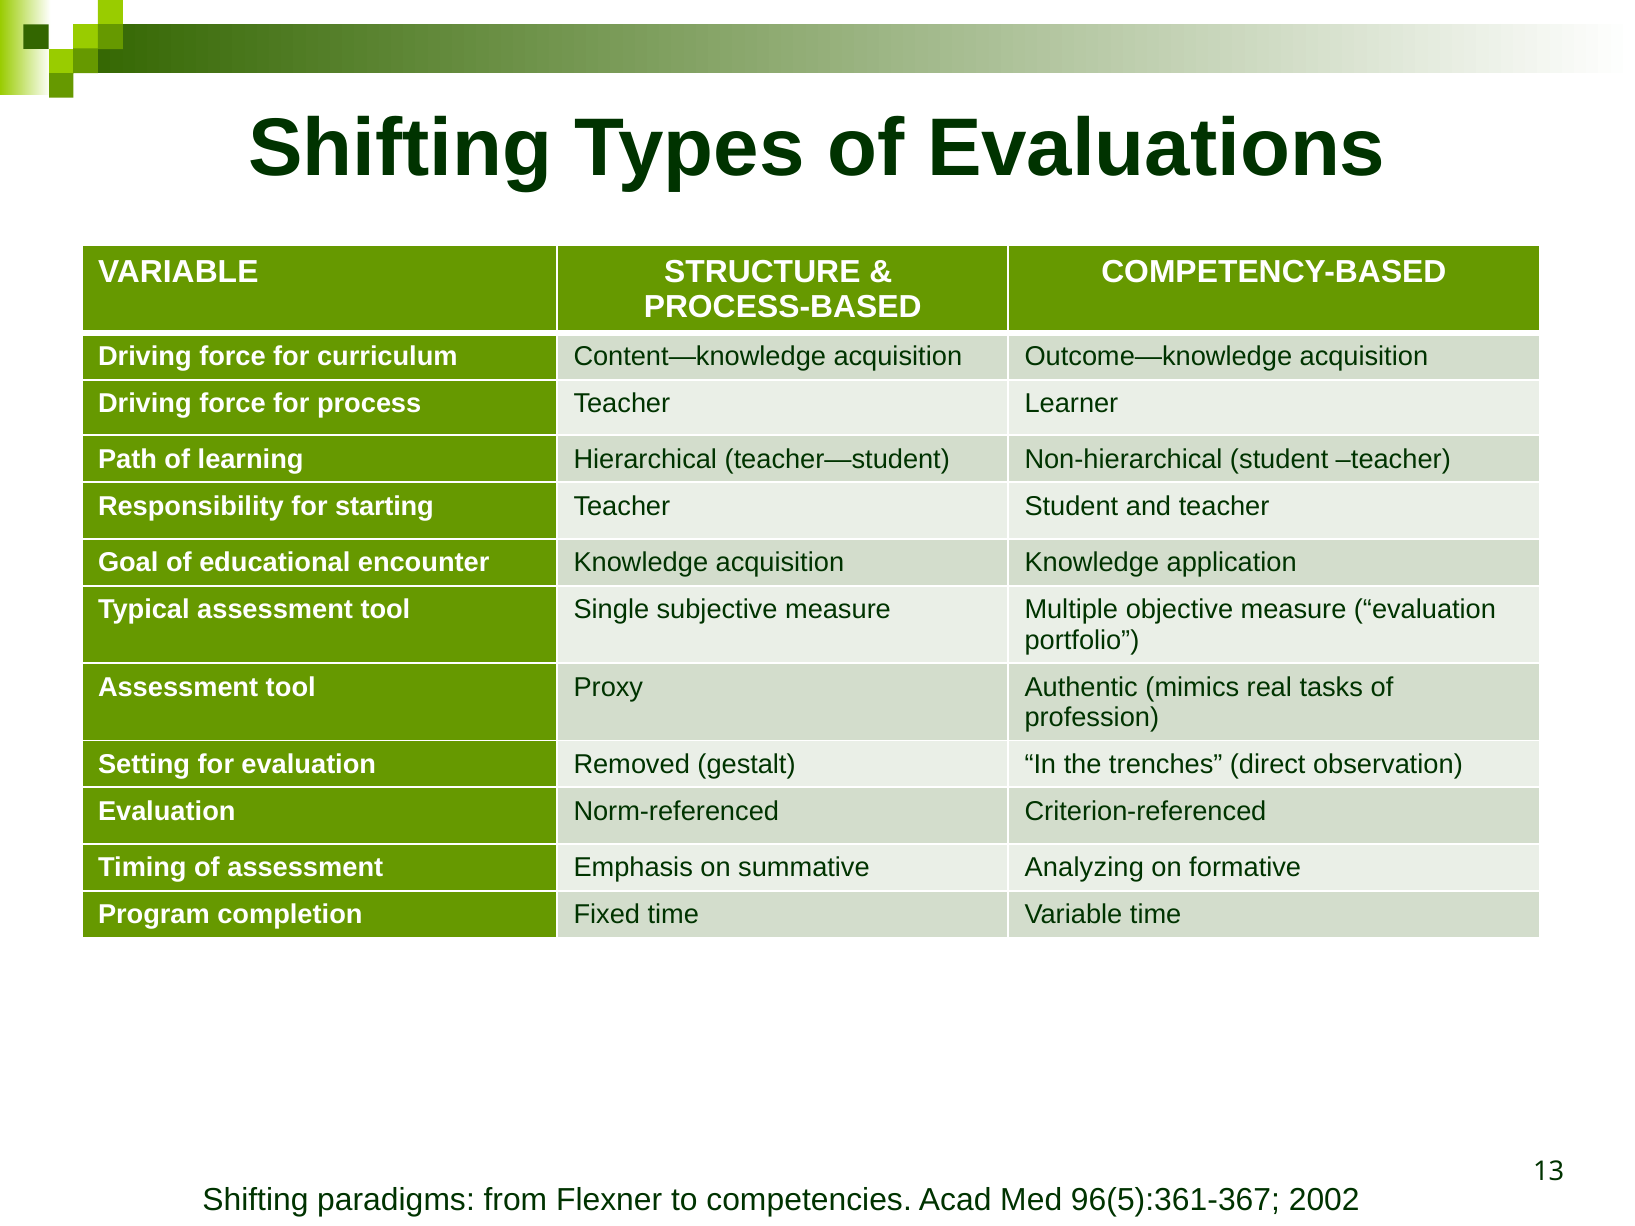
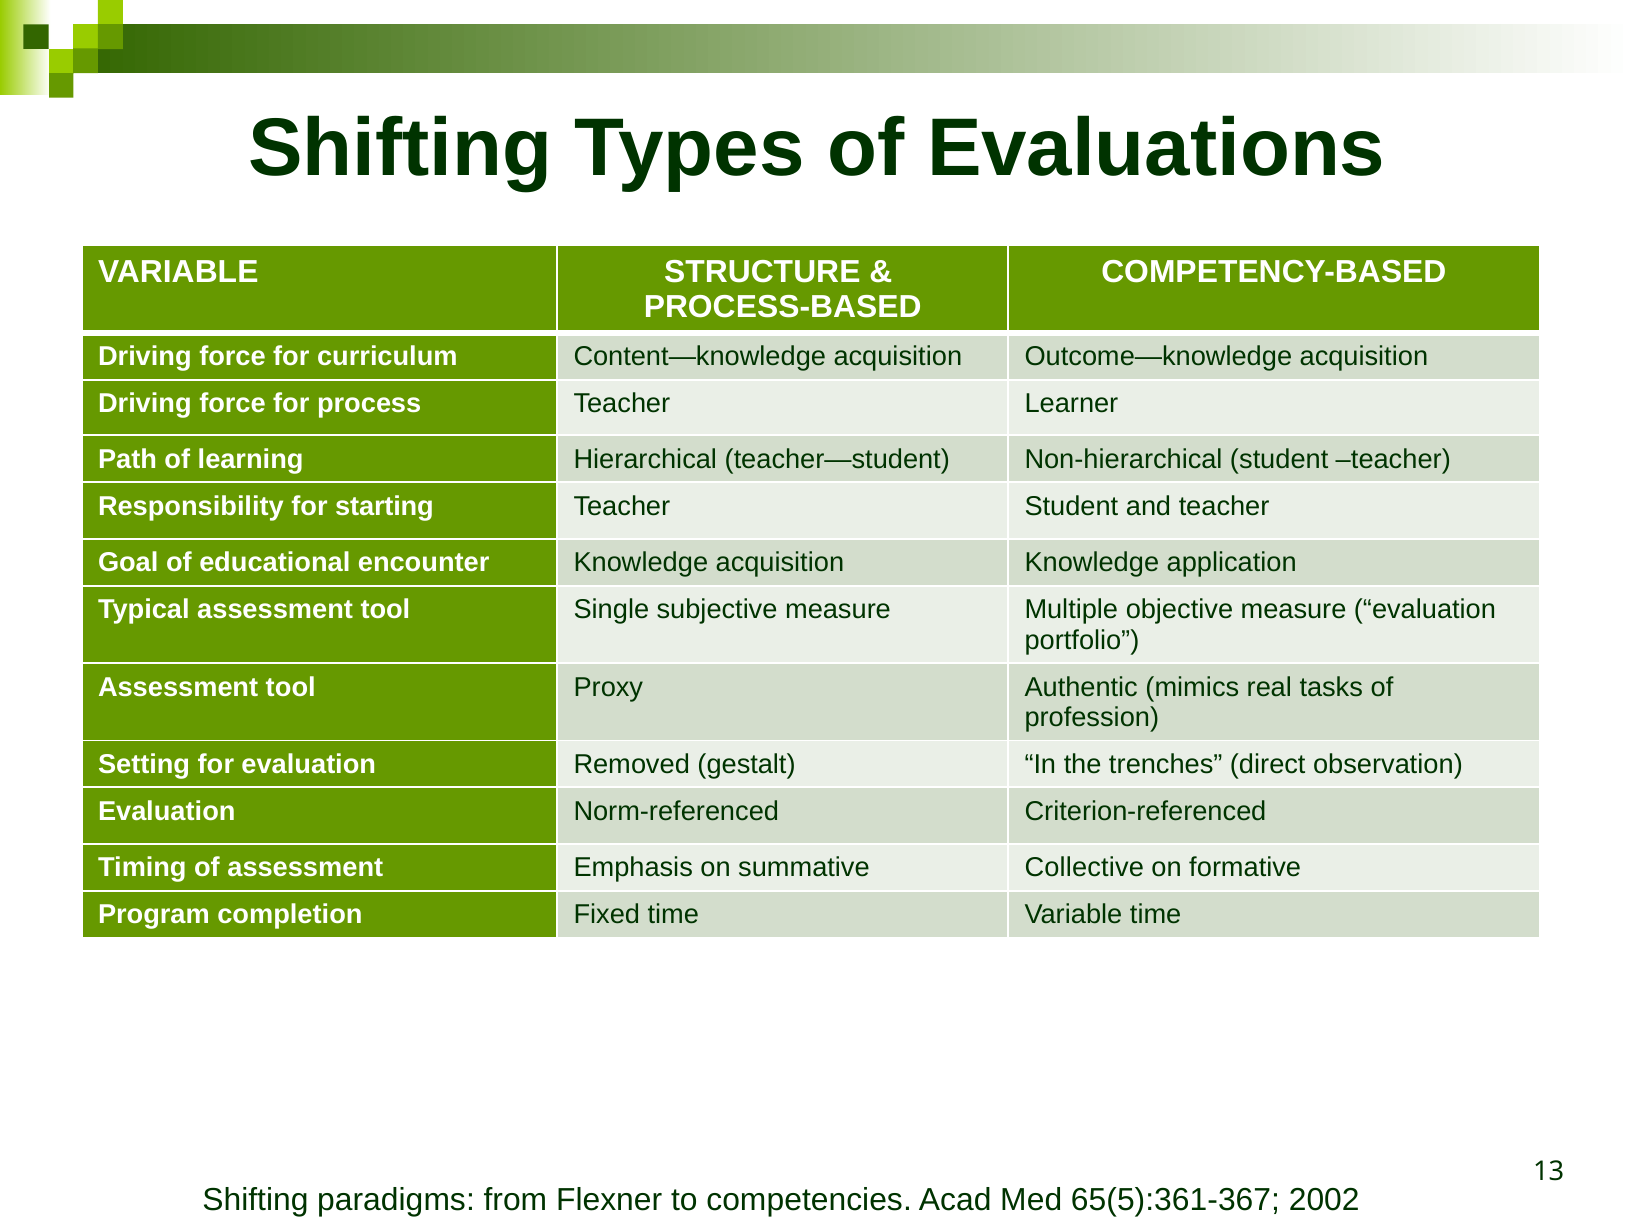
Analyzing: Analyzing -> Collective
96(5):361-367: 96(5):361-367 -> 65(5):361-367
